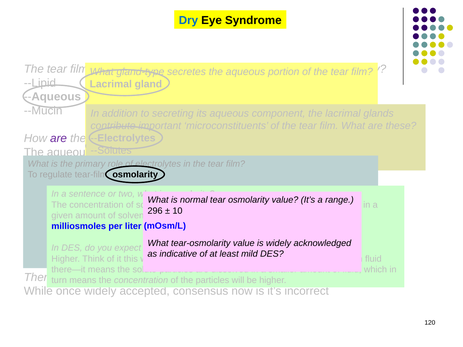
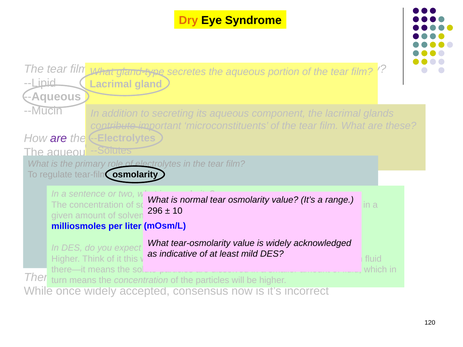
Dry colour: blue -> orange
